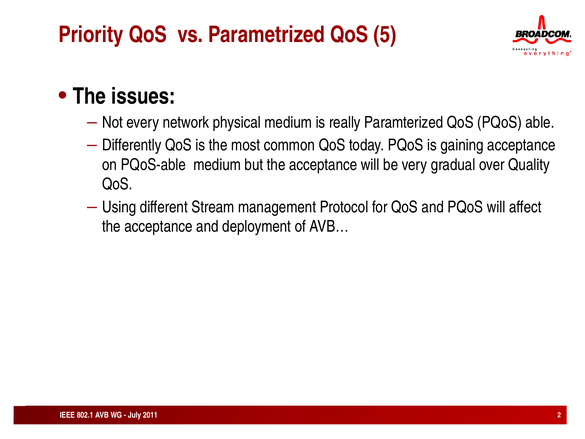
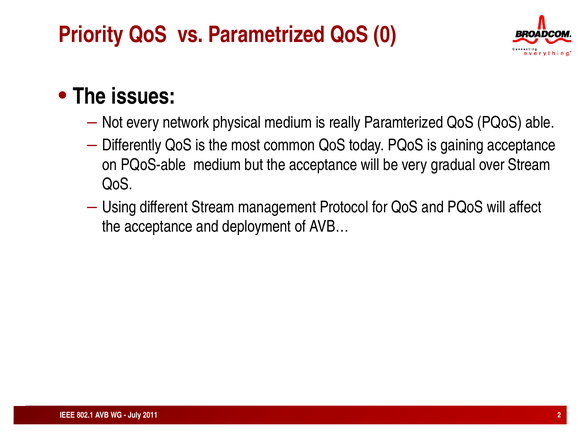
5: 5 -> 0
over Quality: Quality -> Stream
